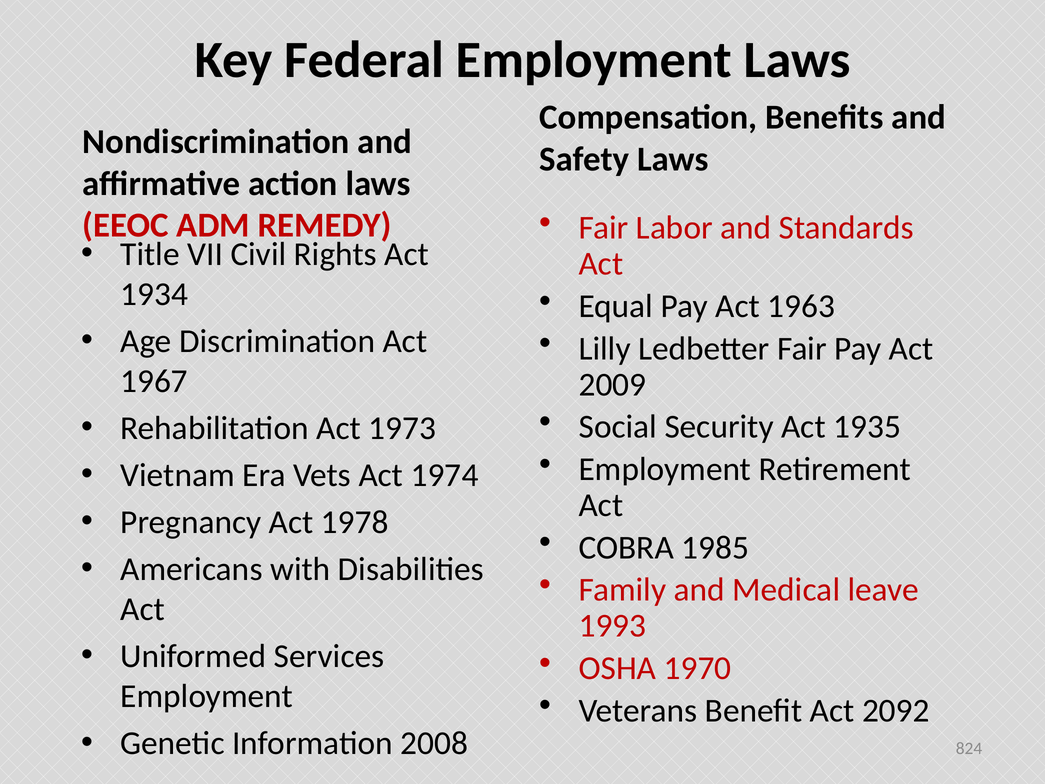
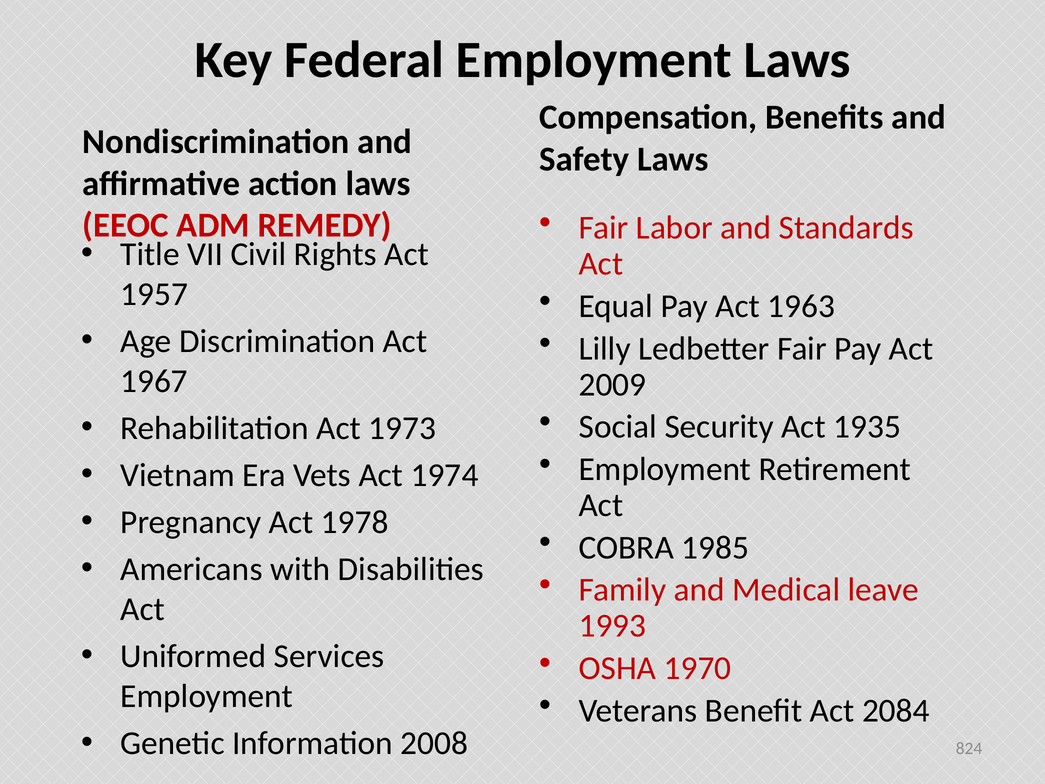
1934: 1934 -> 1957
2092: 2092 -> 2084
